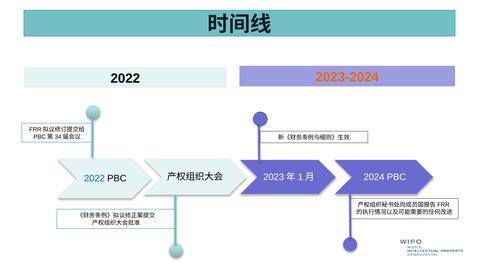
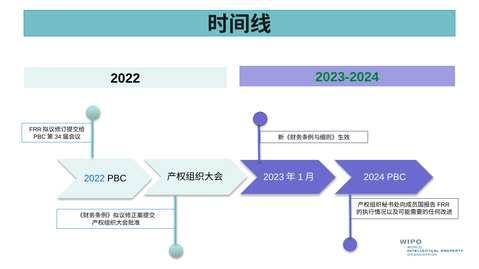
2023-2024 colour: orange -> green
